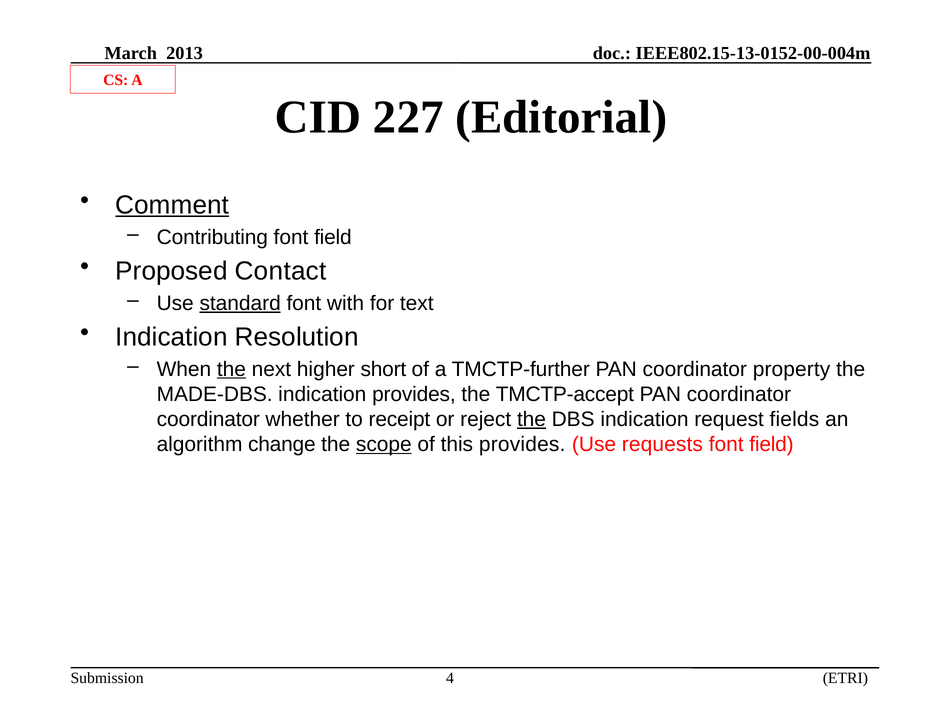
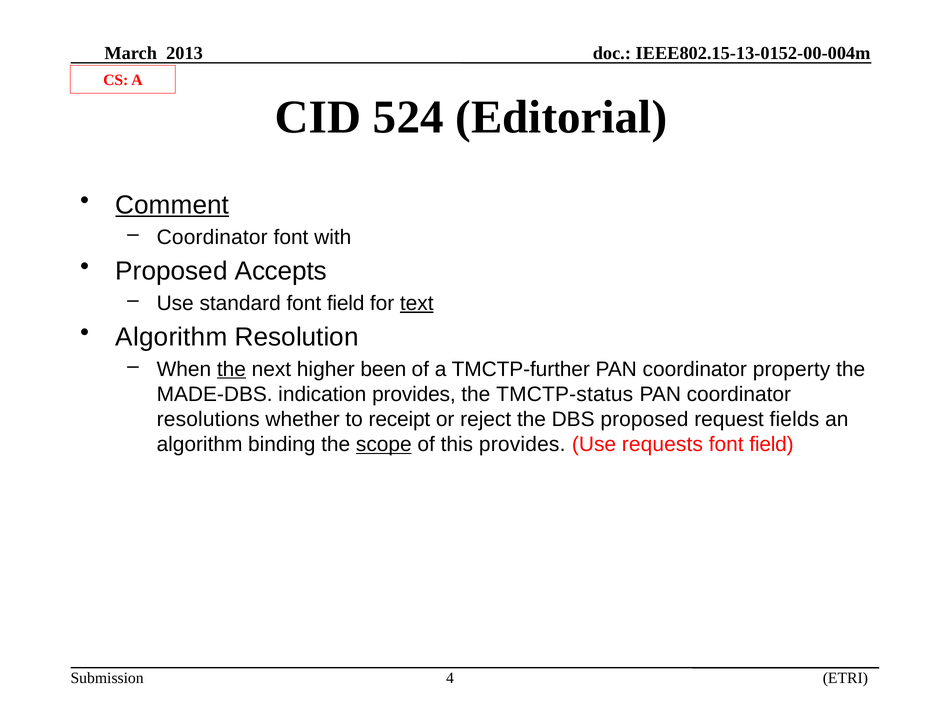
227: 227 -> 524
Contributing at (212, 237): Contributing -> Coordinator
field at (333, 237): field -> with
Contact: Contact -> Accepts
standard underline: present -> none
with at (346, 303): with -> field
text underline: none -> present
Indication at (172, 337): Indication -> Algorithm
short: short -> been
TMCTP-accept: TMCTP-accept -> TMCTP-status
coordinator at (208, 419): coordinator -> resolutions
the at (531, 419) underline: present -> none
DBS indication: indication -> proposed
change: change -> binding
